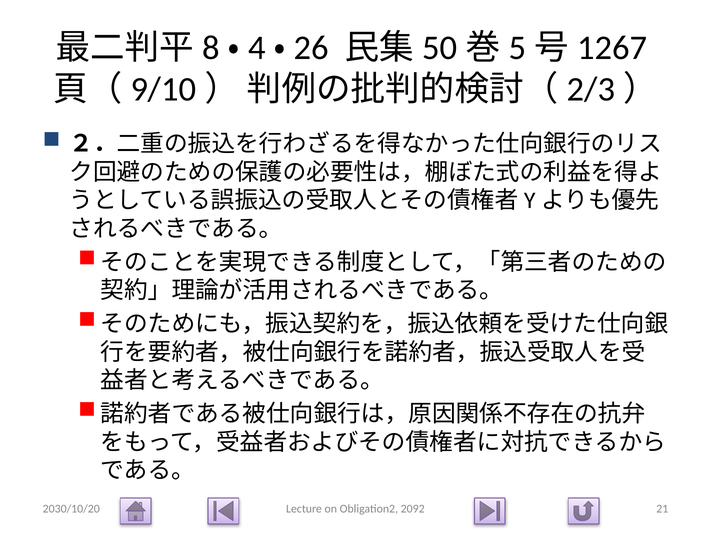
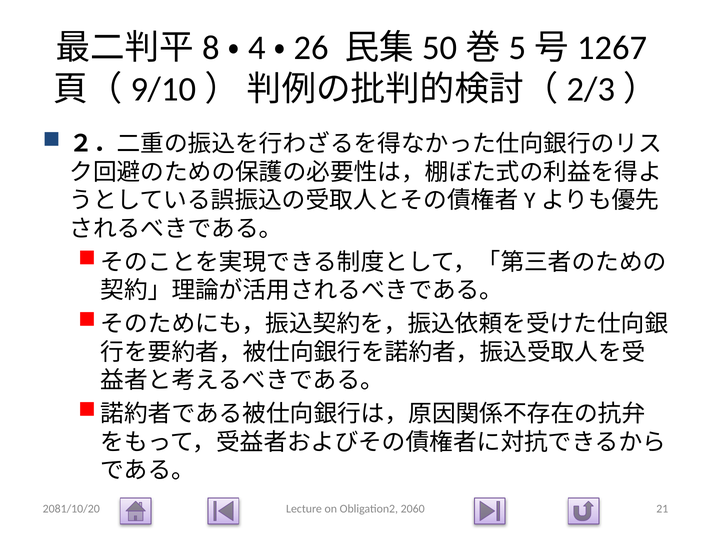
2030/10/20: 2030/10/20 -> 2081/10/20
2092: 2092 -> 2060
